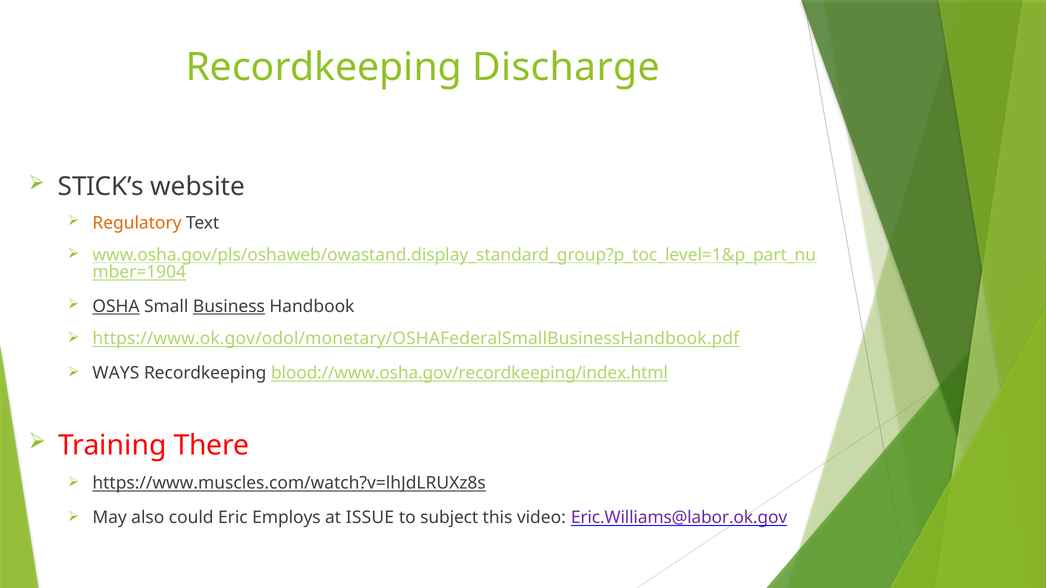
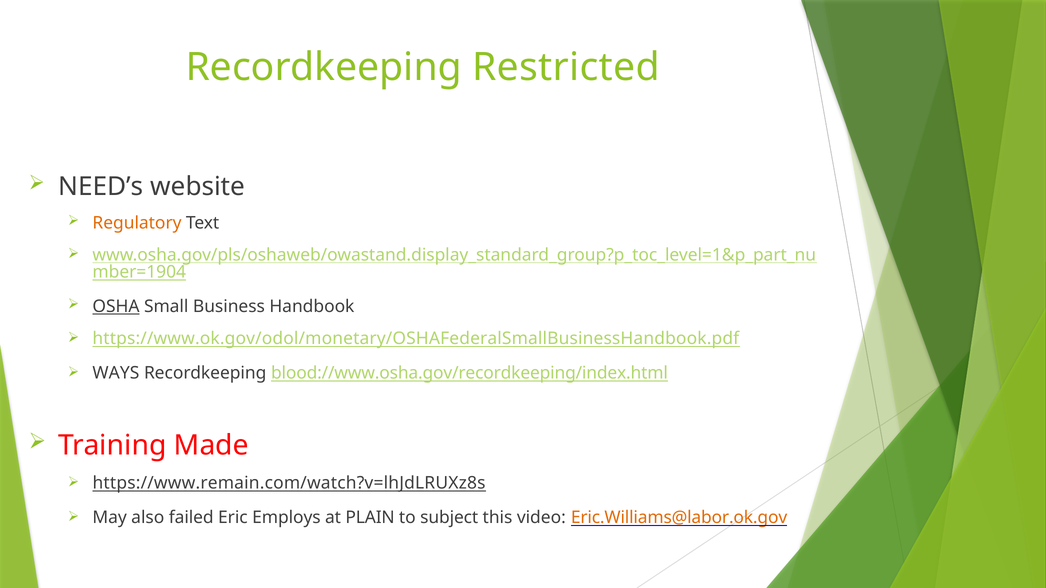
Discharge: Discharge -> Restricted
STICK’s: STICK’s -> NEED’s
Business underline: present -> none
There: There -> Made
https://www.muscles.com/watch?v=lhJdLRUXz8s: https://www.muscles.com/watch?v=lhJdLRUXz8s -> https://www.remain.com/watch?v=lhJdLRUXz8s
could: could -> failed
ISSUE: ISSUE -> PLAIN
Eric.Williams@labor.ok.gov colour: purple -> orange
